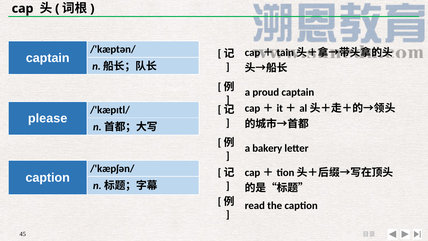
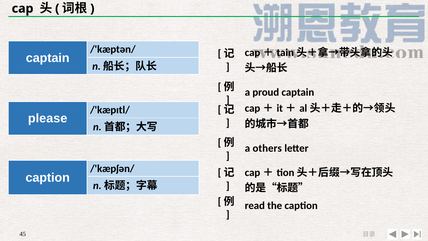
bakery: bakery -> others
